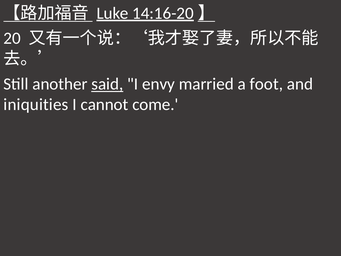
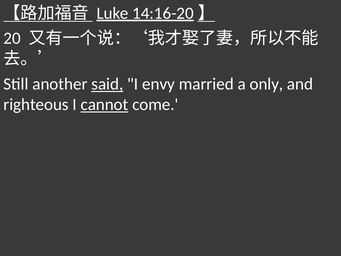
foot: foot -> only
iniquities: iniquities -> righteous
cannot underline: none -> present
